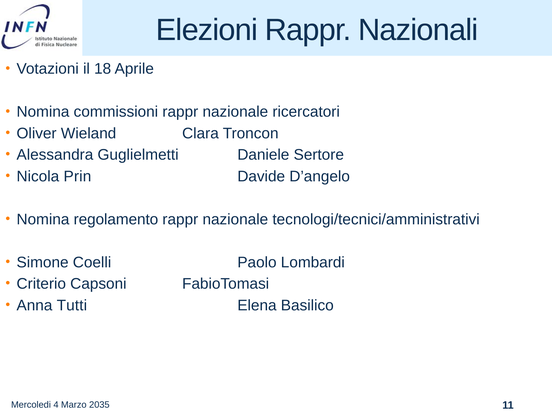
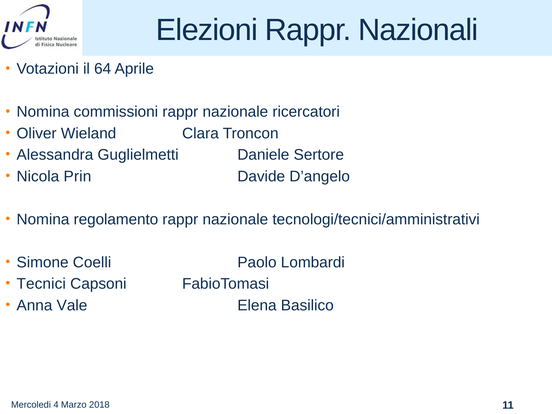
18: 18 -> 64
Criterio: Criterio -> Tecnici
Tutti: Tutti -> Vale
2035: 2035 -> 2018
